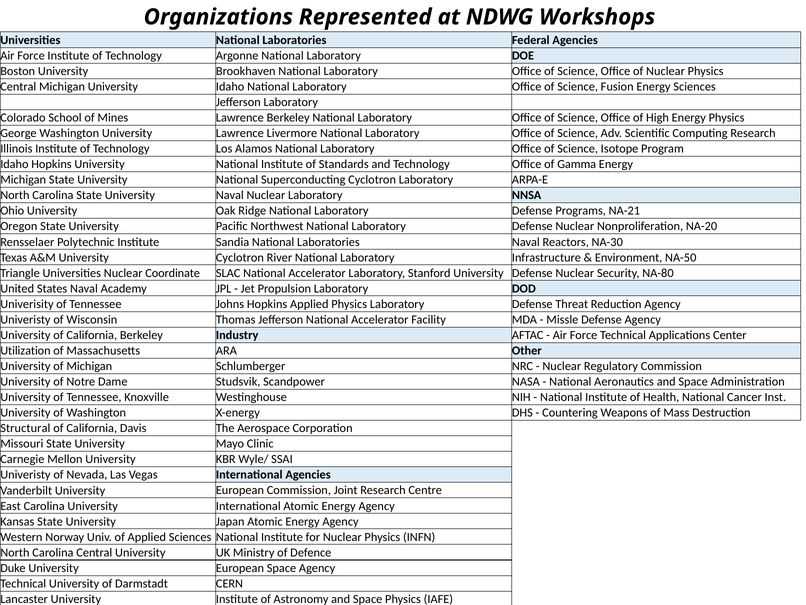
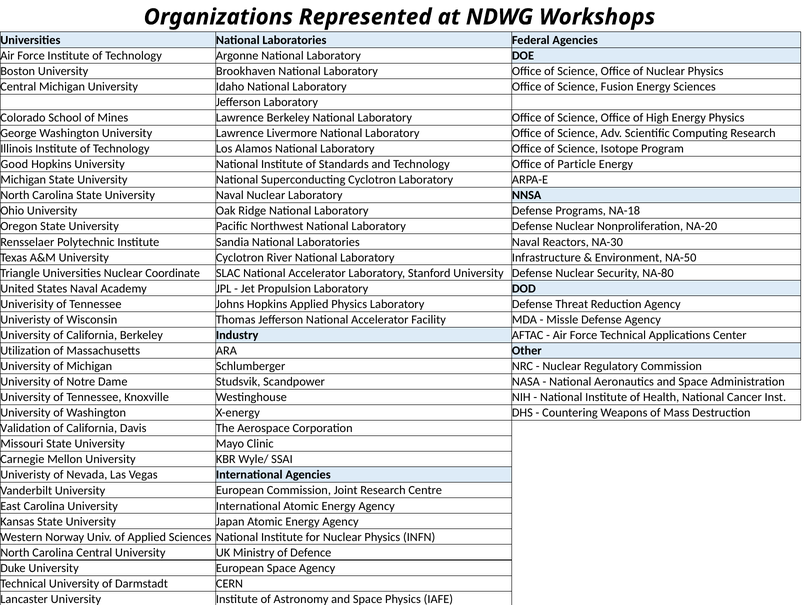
Idaho at (14, 164): Idaho -> Good
Gamma: Gamma -> Particle
NA-21: NA-21 -> NA-18
Structural: Structural -> Validation
